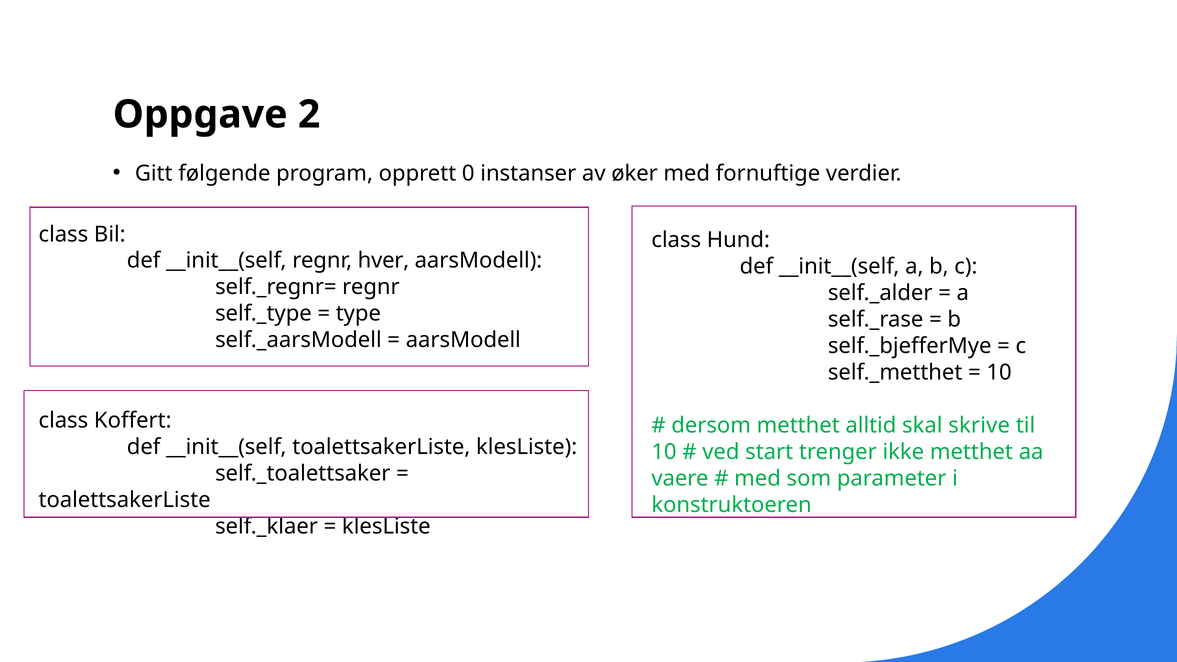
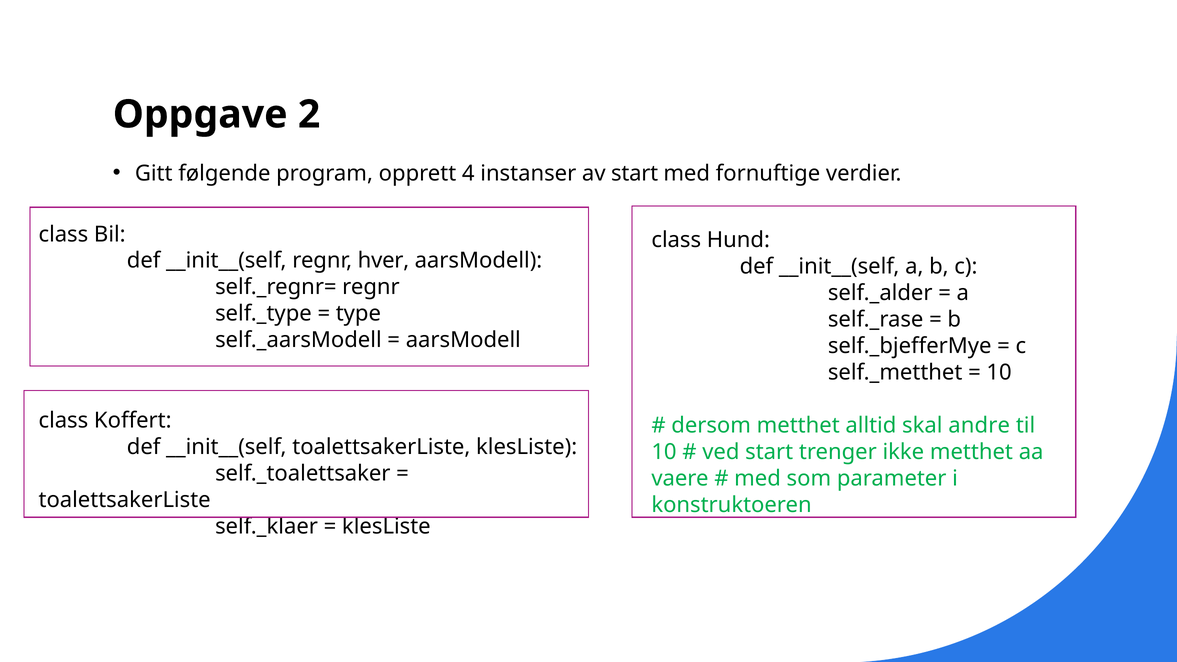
0: 0 -> 4
av øker: øker -> start
skrive: skrive -> andre
